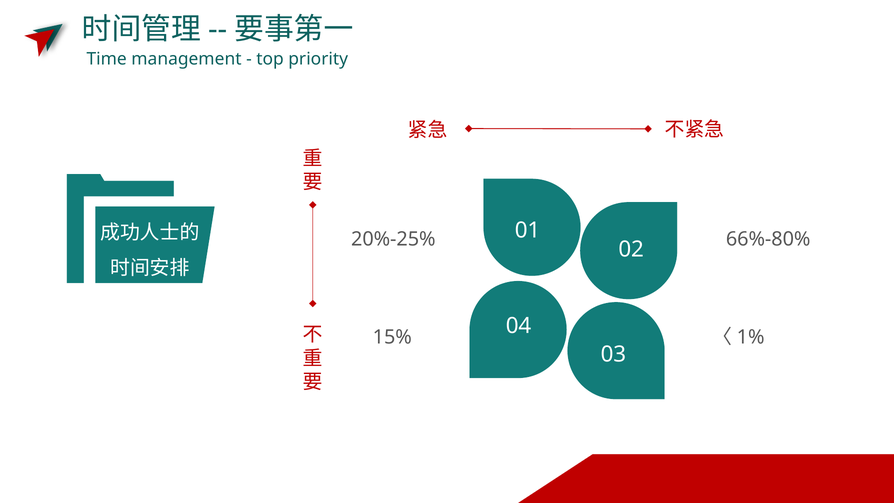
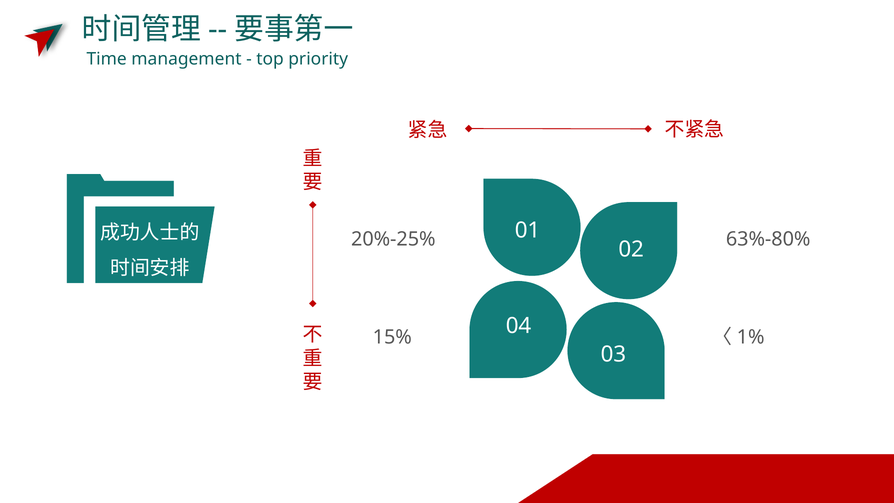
66%-80%: 66%-80% -> 63%-80%
